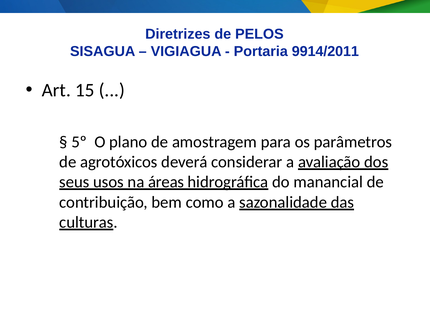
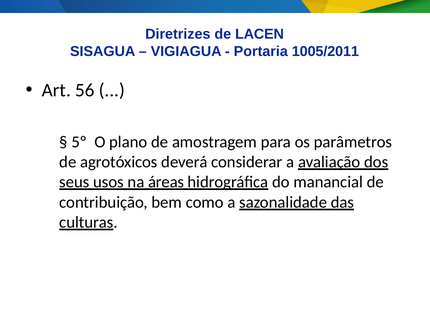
PELOS: PELOS -> LACEN
9914/2011: 9914/2011 -> 1005/2011
15: 15 -> 56
